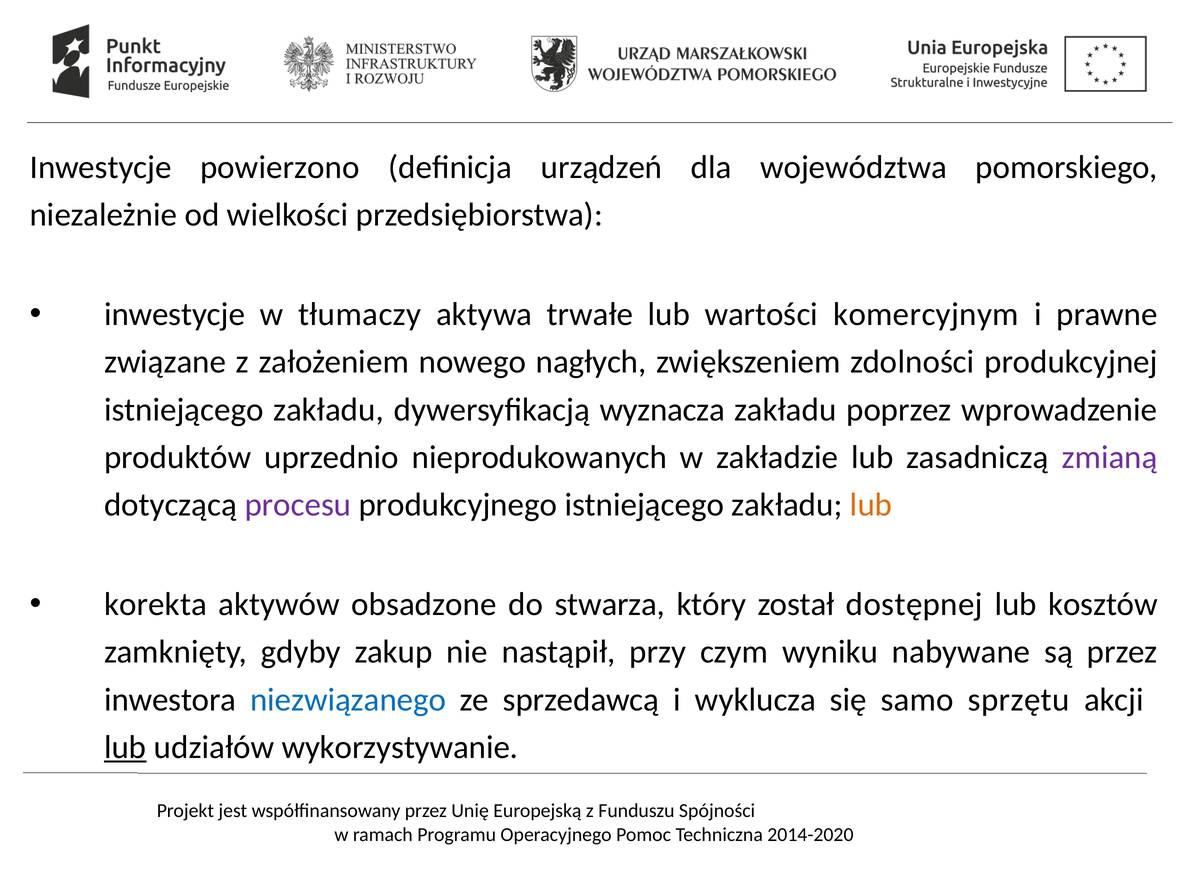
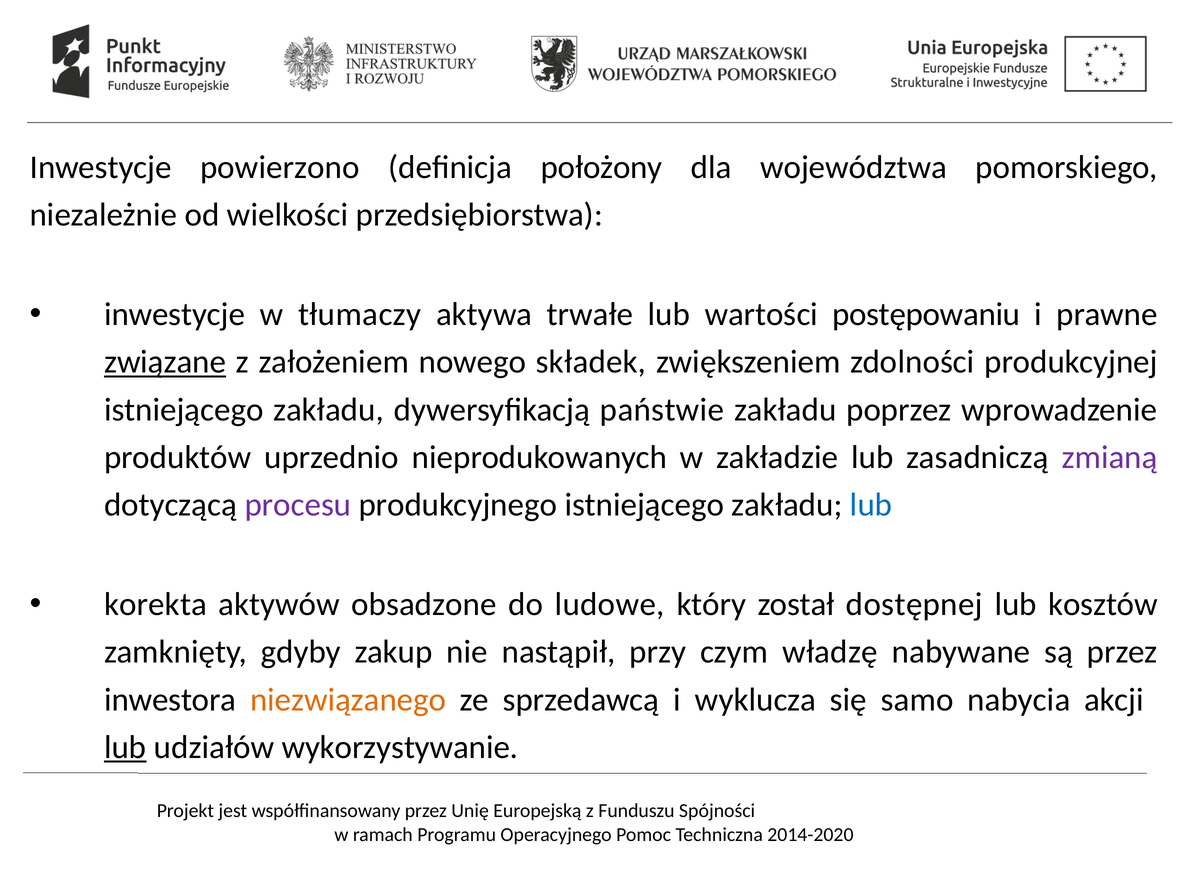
urządzeń: urządzeń -> położony
komercyjnym: komercyjnym -> postępowaniu
związane underline: none -> present
nagłych: nagłych -> składek
wyznacza: wyznacza -> państwie
lub at (871, 505) colour: orange -> blue
stwarza: stwarza -> ludowe
wyniku: wyniku -> władzę
niezwiązanego colour: blue -> orange
sprzętu: sprzętu -> nabycia
